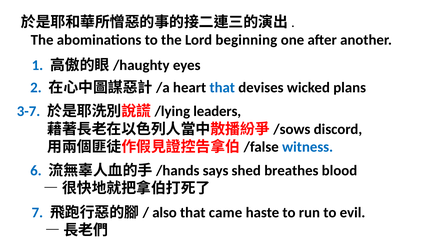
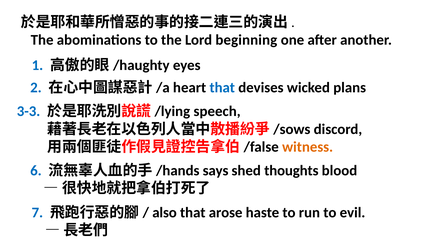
3-7: 3-7 -> 3-3
leaders: leaders -> speech
witness colour: blue -> orange
breathes: breathes -> thoughts
came: came -> arose
